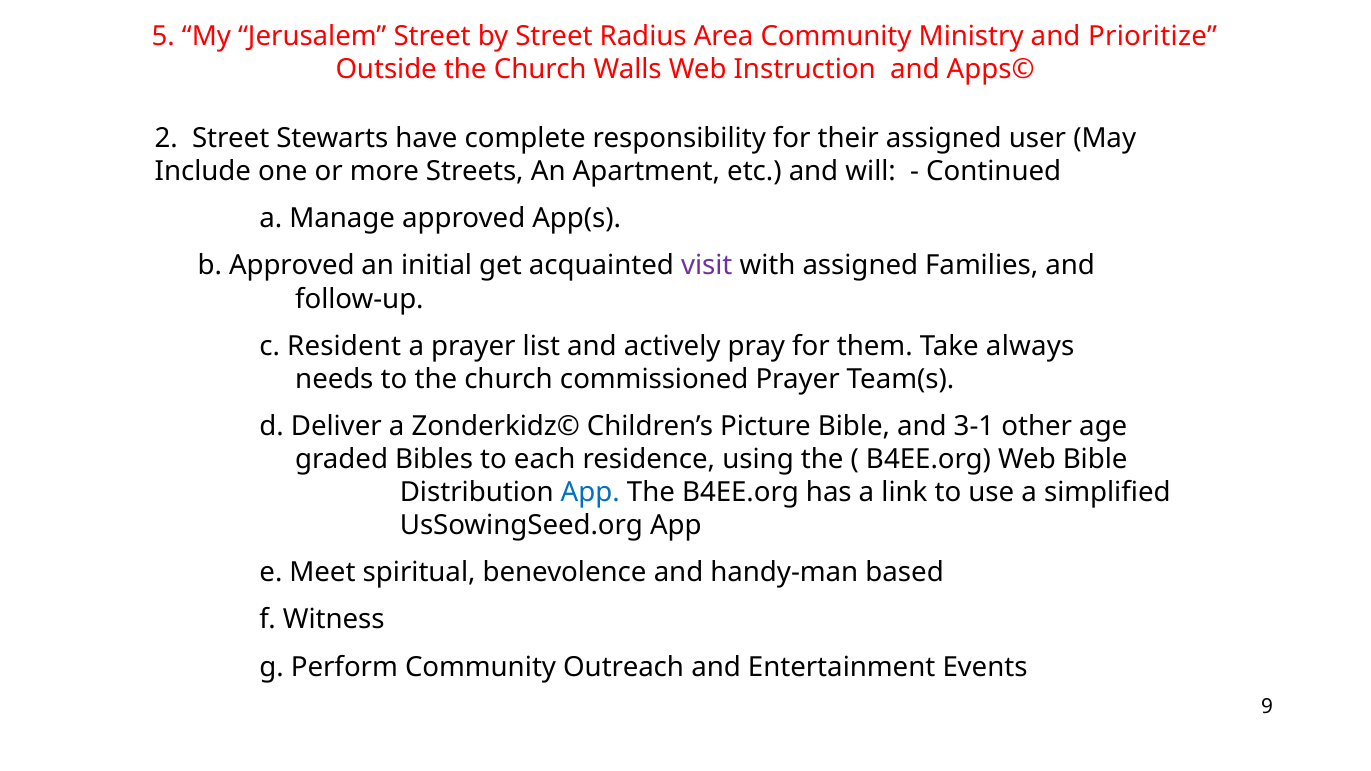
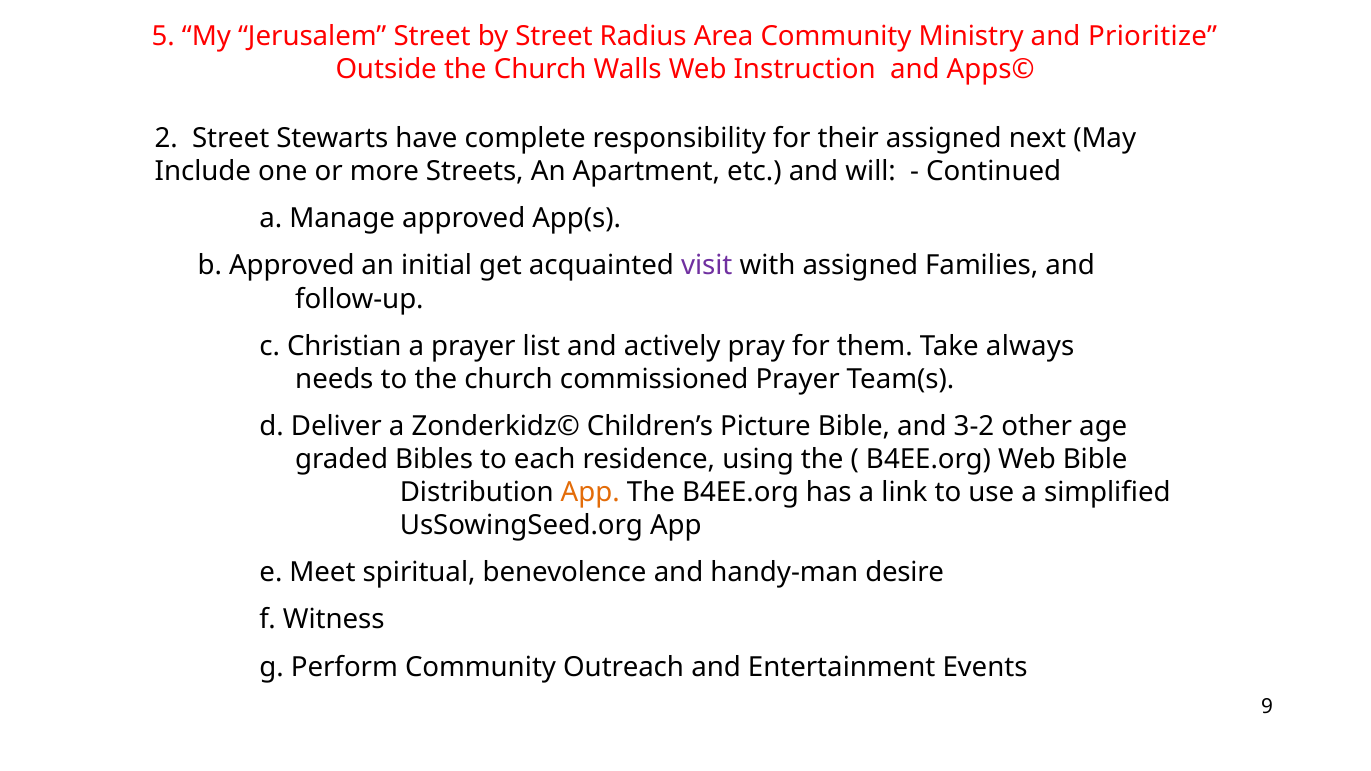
user: user -> next
Resident: Resident -> Christian
3-1: 3-1 -> 3-2
App at (590, 493) colour: blue -> orange
based: based -> desire
